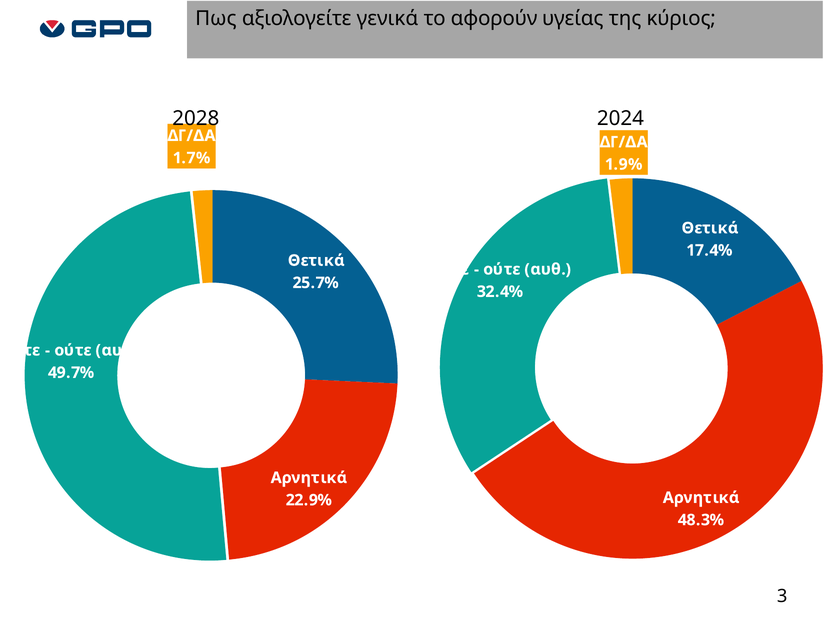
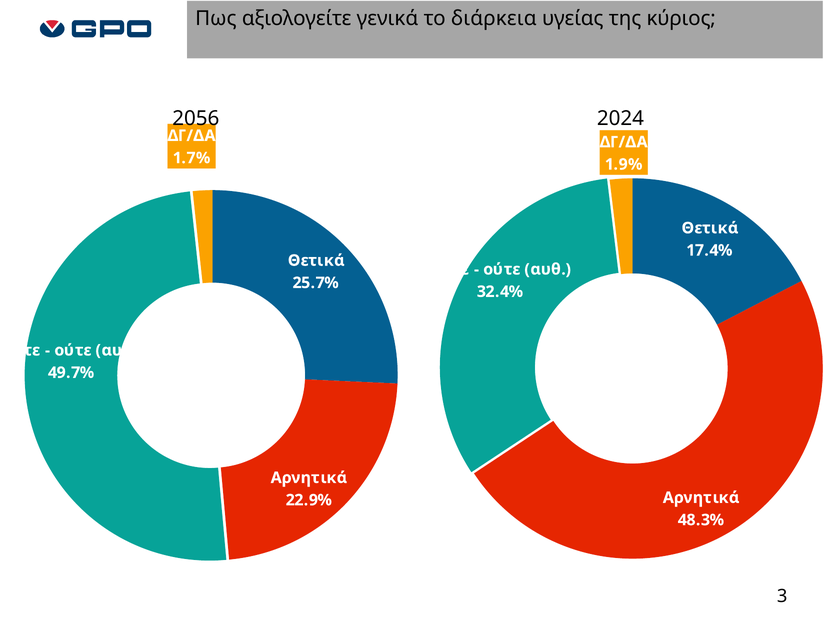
αφορούν: αφορούν -> διάρκεια
2028: 2028 -> 2056
